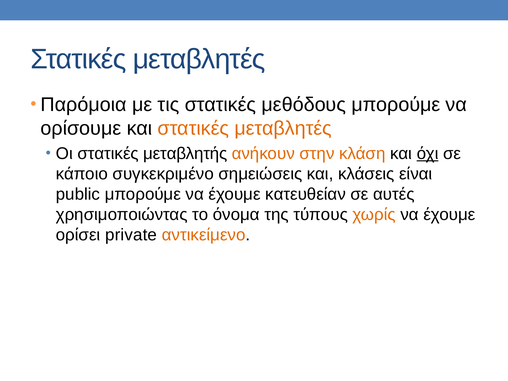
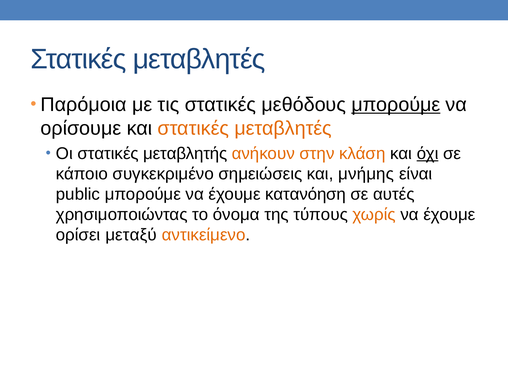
μπορούμε at (396, 105) underline: none -> present
κλάσεις: κλάσεις -> μνήμης
κατευθείαν: κατευθείαν -> κατανόηση
private: private -> μεταξύ
